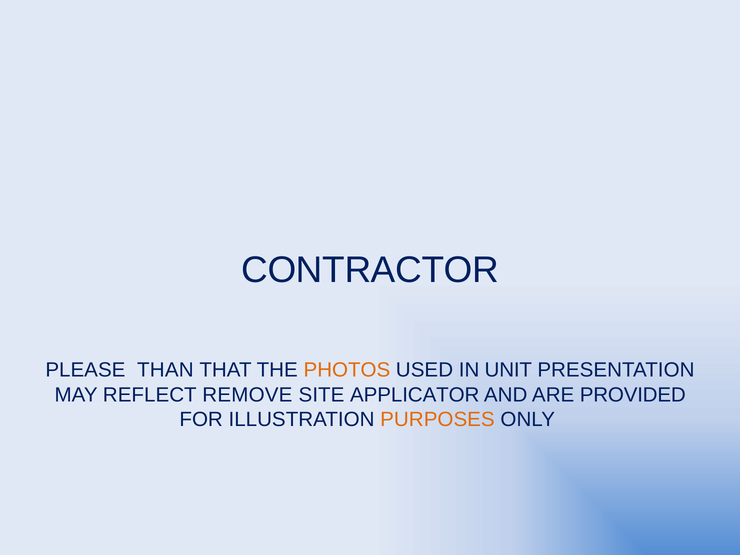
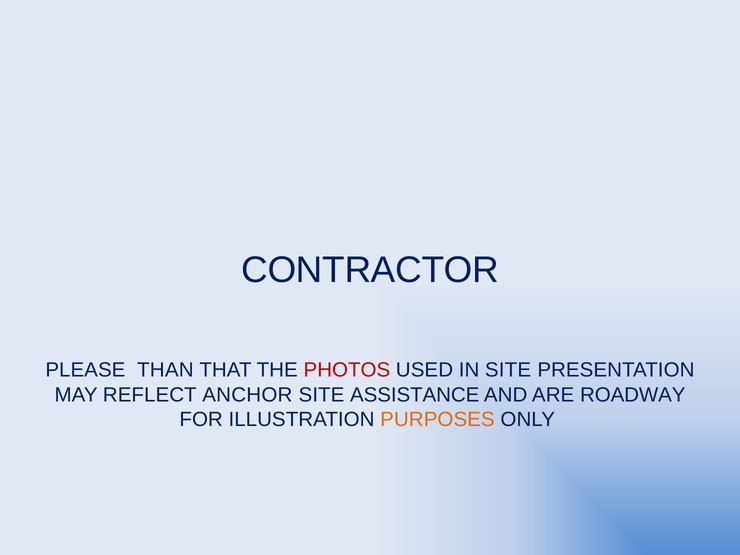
PHOTOS colour: orange -> red
IN UNIT: UNIT -> SITE
REMOVE: REMOVE -> ANCHOR
APPLICATOR: APPLICATOR -> ASSISTANCE
PROVIDED: PROVIDED -> ROADWAY
